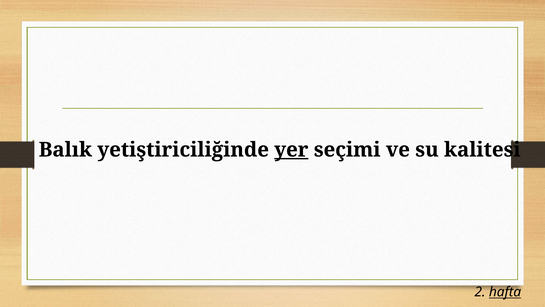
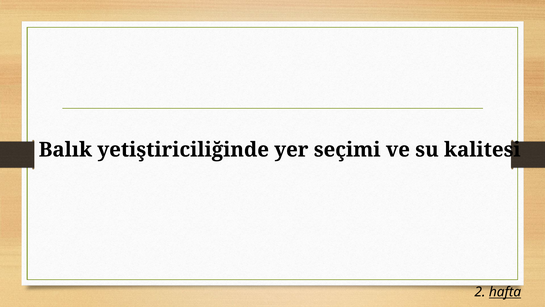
yer underline: present -> none
